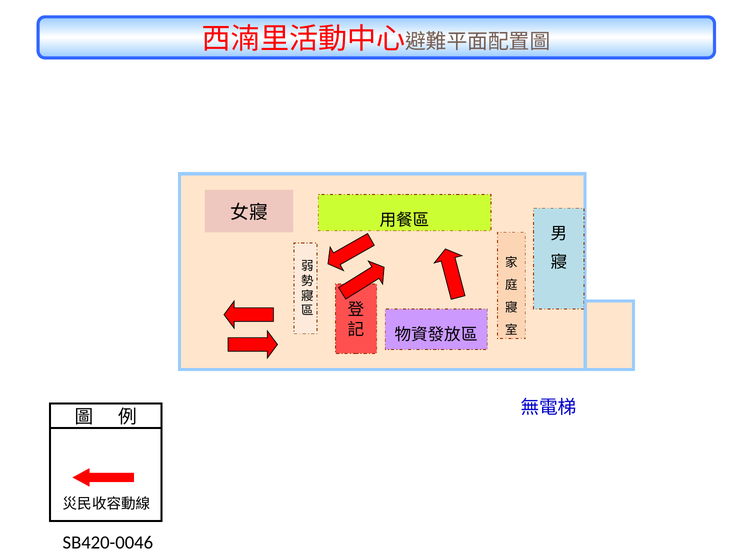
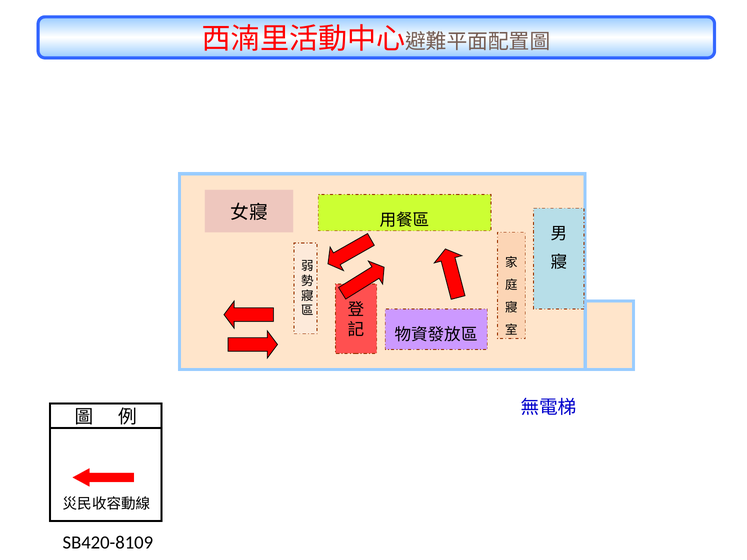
SB420-0046: SB420-0046 -> SB420-8109
